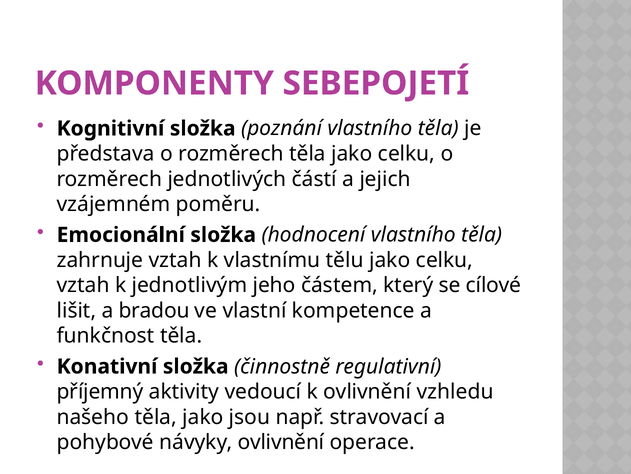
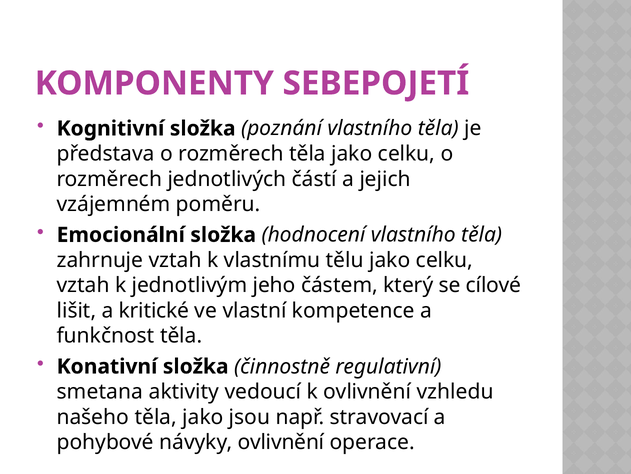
bradou: bradou -> kritické
příjemný: příjemný -> smetana
